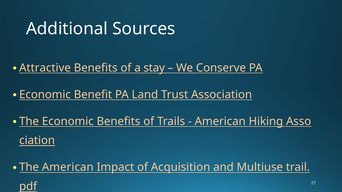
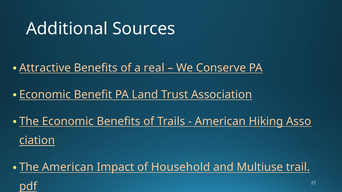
stay: stay -> real
Acquisition: Acquisition -> Household
